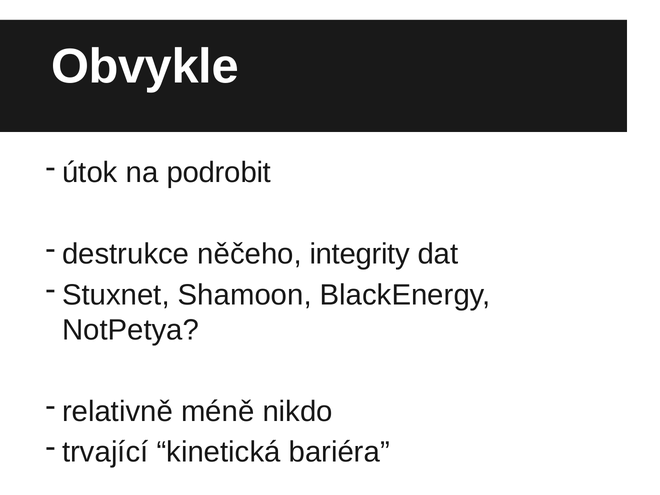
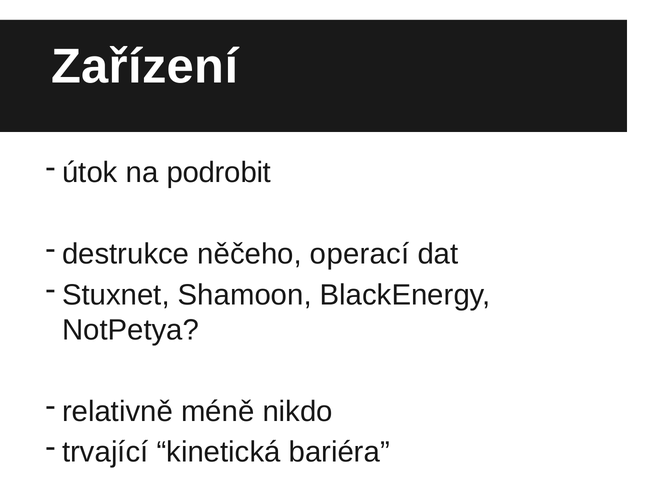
Obvykle: Obvykle -> Zařízení
integrity: integrity -> operací
